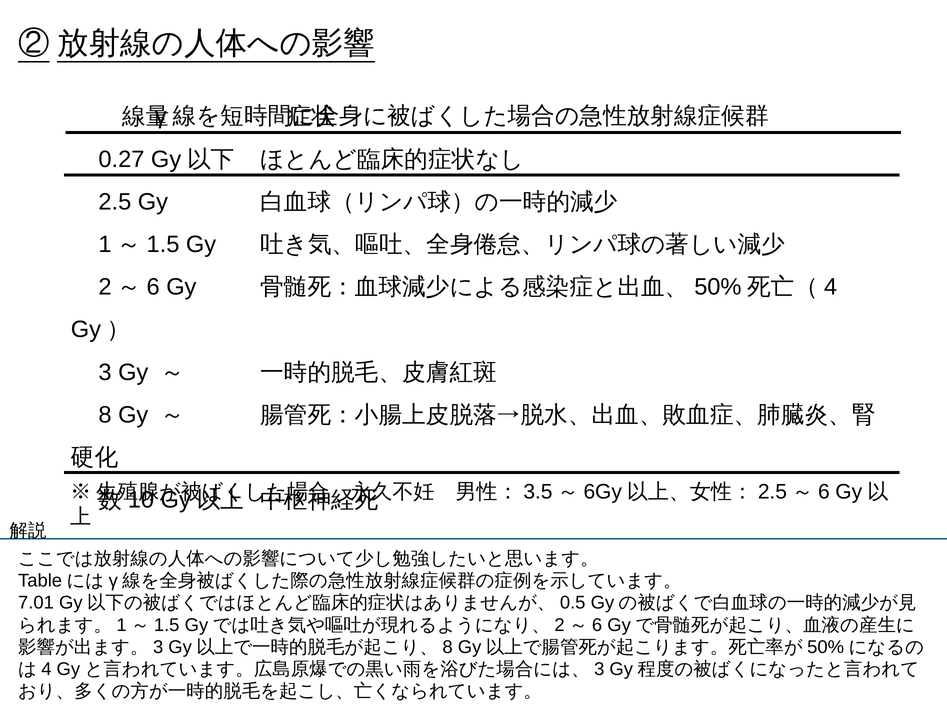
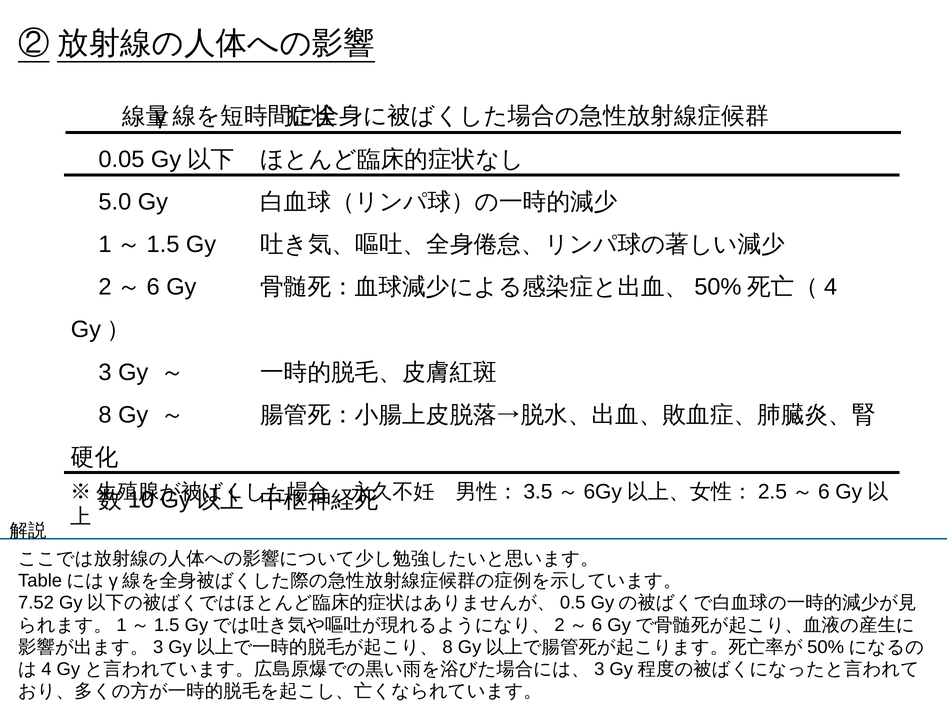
0.27: 0.27 -> 0.05
2.5: 2.5 -> 5.0
7.01: 7.01 -> 7.52
